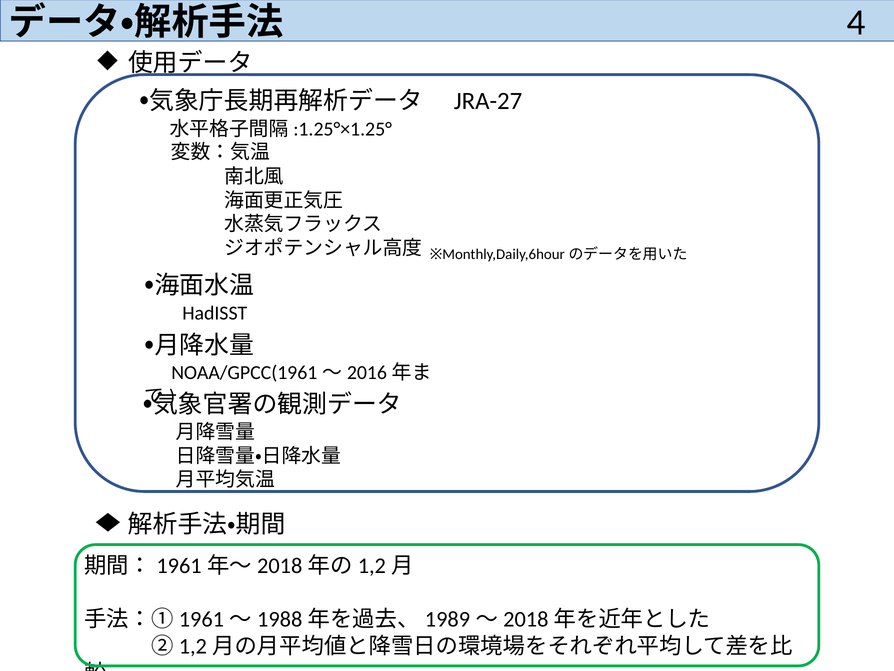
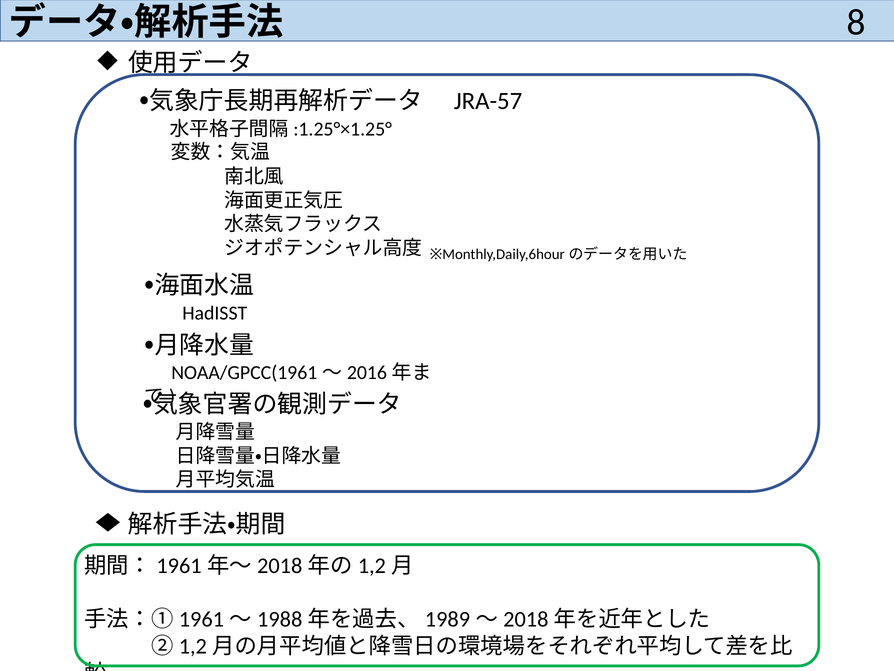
4: 4 -> 8
JRA-27: JRA-27 -> JRA-57
